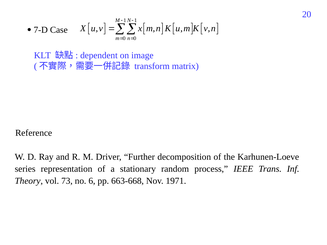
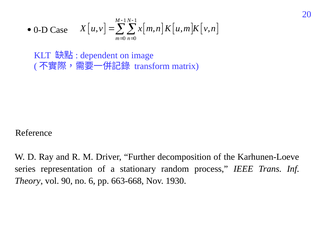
7-D: 7-D -> 0-D
73: 73 -> 90
1971: 1971 -> 1930
